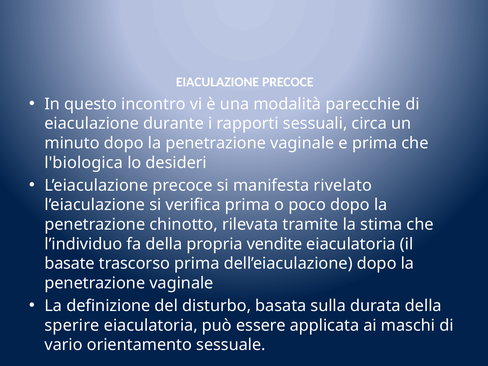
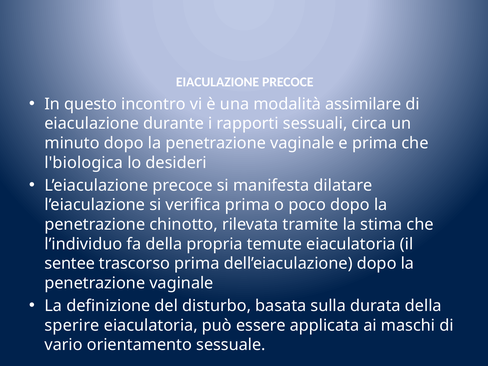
parecchie: parecchie -> assimilare
rivelato: rivelato -> dilatare
vendite: vendite -> temute
basate: basate -> sentee
